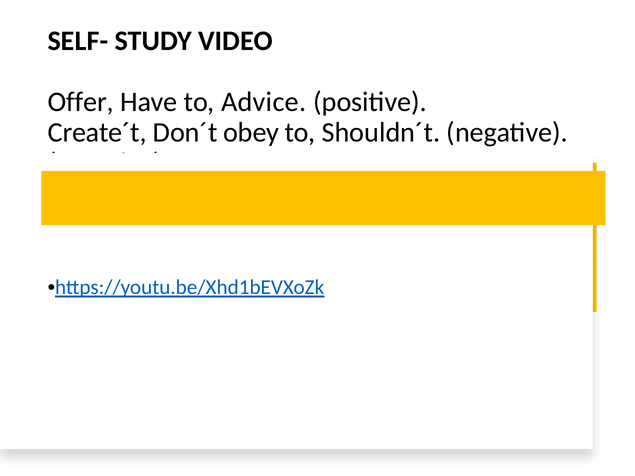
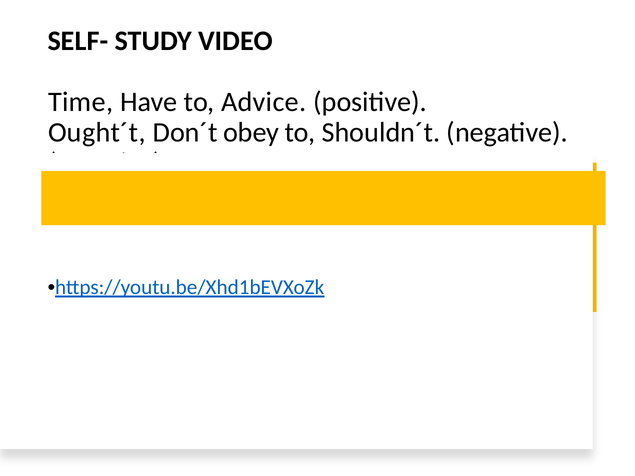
Offer: Offer -> Time
Create´t: Create´t -> Ought´t
